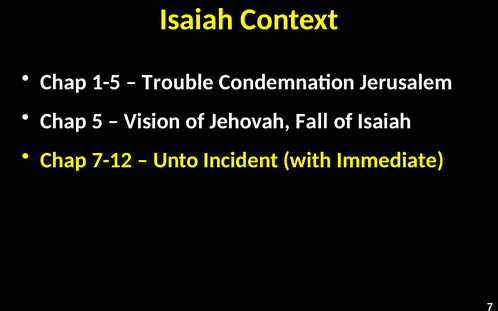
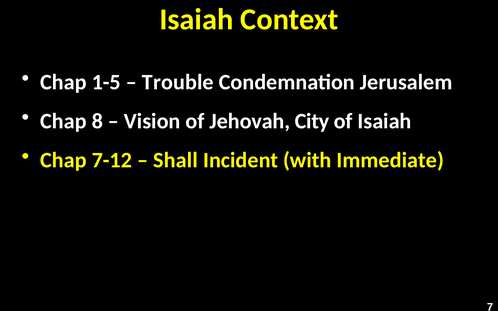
5: 5 -> 8
Fall: Fall -> City
Unto: Unto -> Shall
